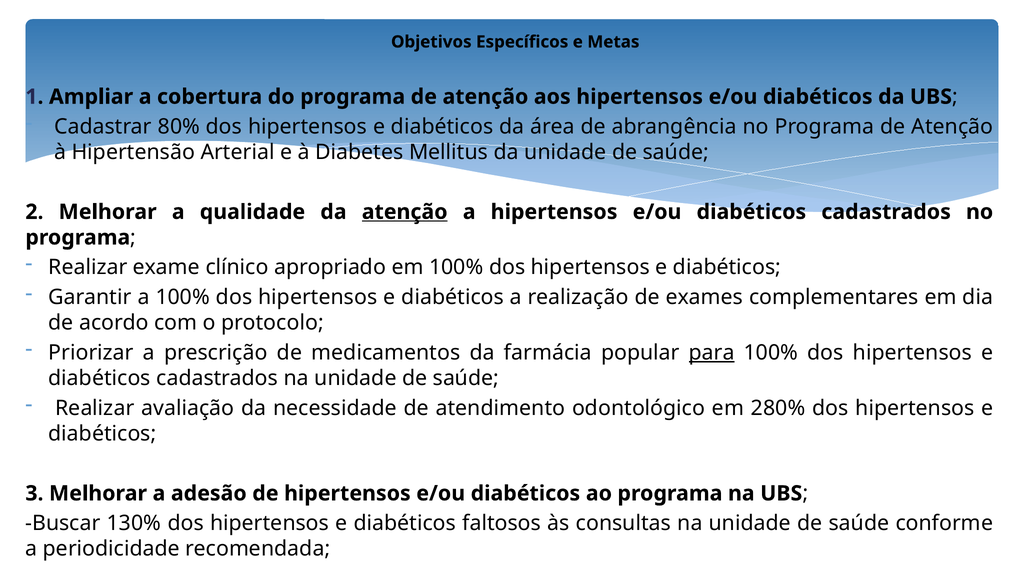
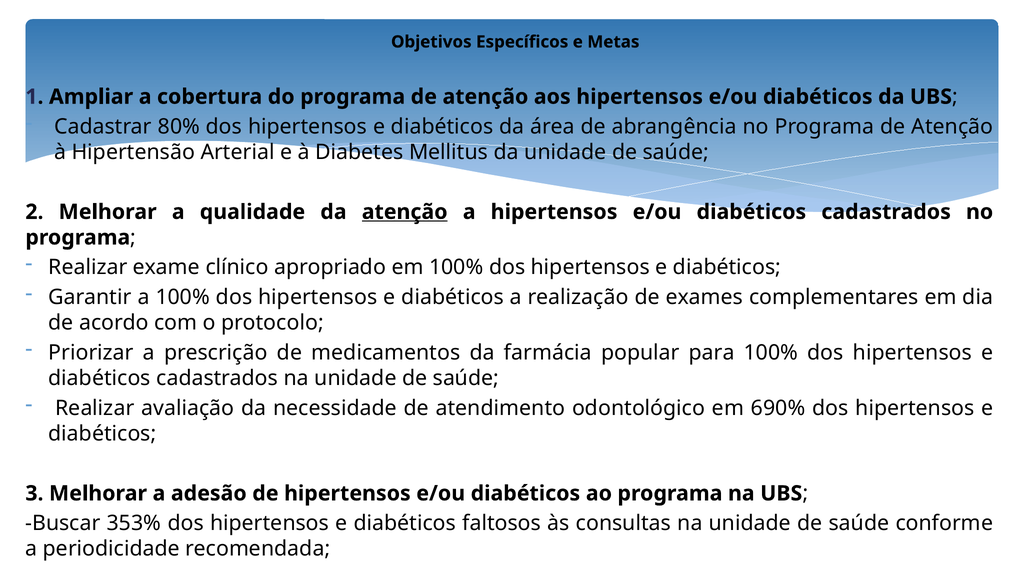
para underline: present -> none
280%: 280% -> 690%
130%: 130% -> 353%
